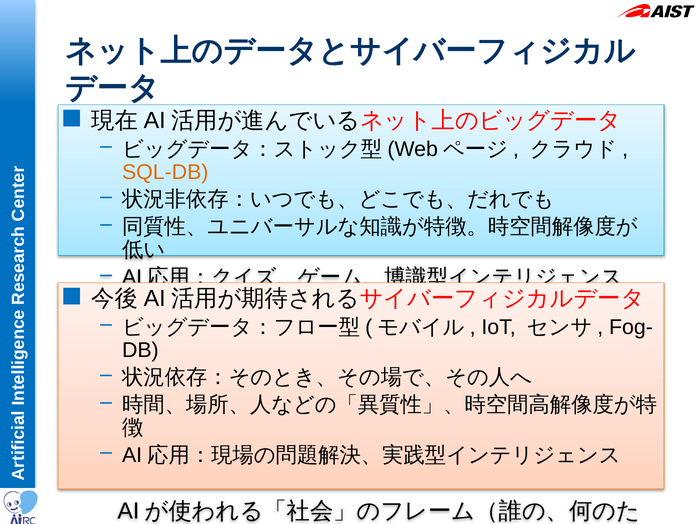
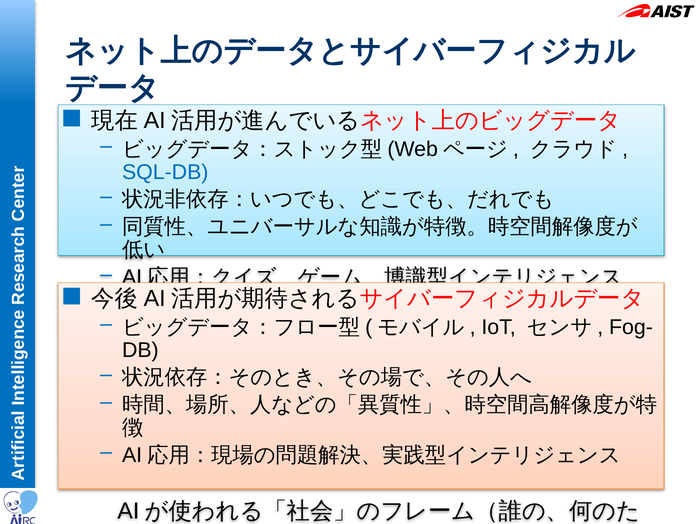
SQL-DB colour: orange -> blue
